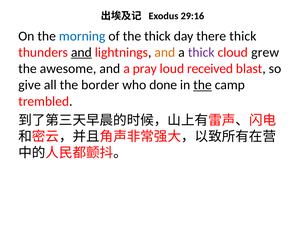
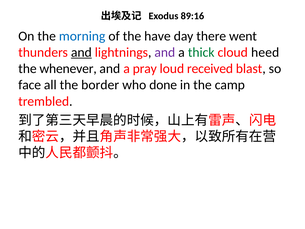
29:16: 29:16 -> 89:16
the thick: thick -> have
there thick: thick -> went
and at (165, 52) colour: orange -> purple
thick at (201, 52) colour: purple -> green
grew: grew -> heed
awesome: awesome -> whenever
give: give -> face
the at (202, 85) underline: present -> none
